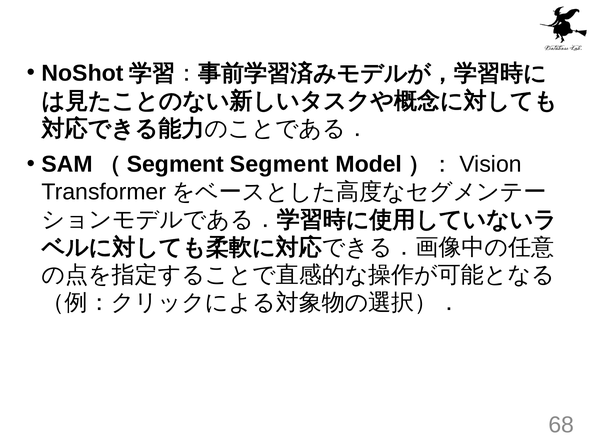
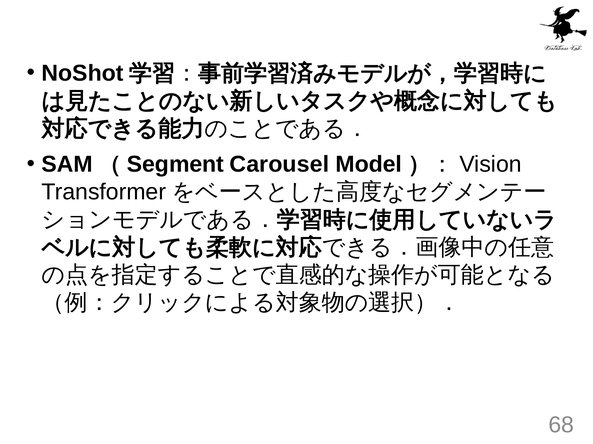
Segment at (279, 165): Segment -> Carousel
